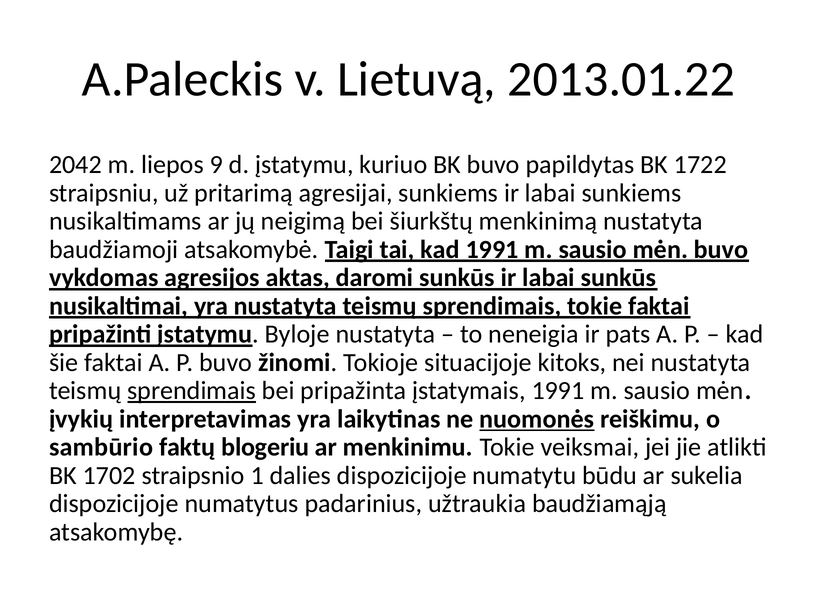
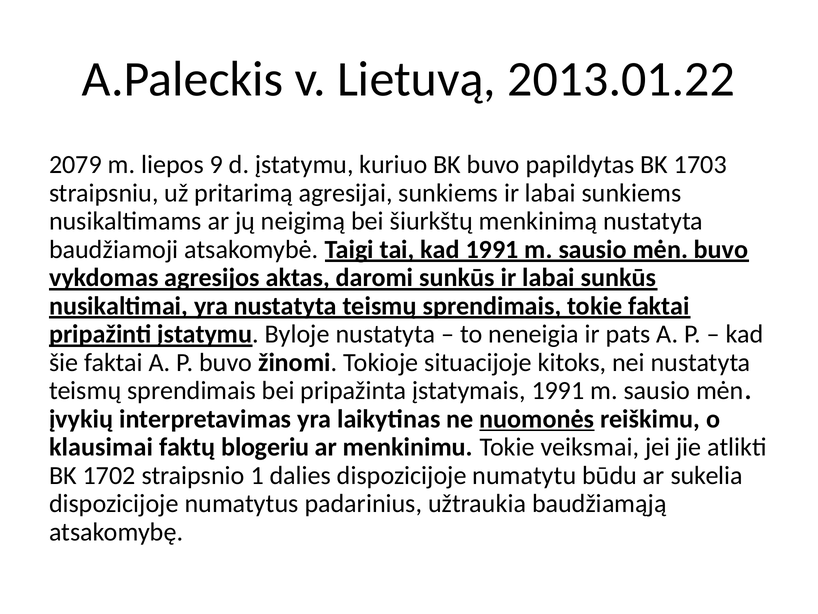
2042: 2042 -> 2079
1722: 1722 -> 1703
sprendimais at (192, 390) underline: present -> none
sambūrio: sambūrio -> klausimai
